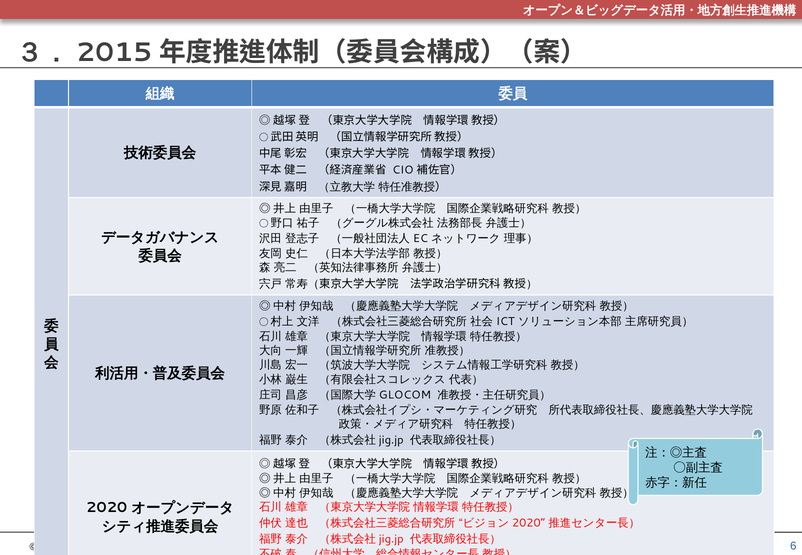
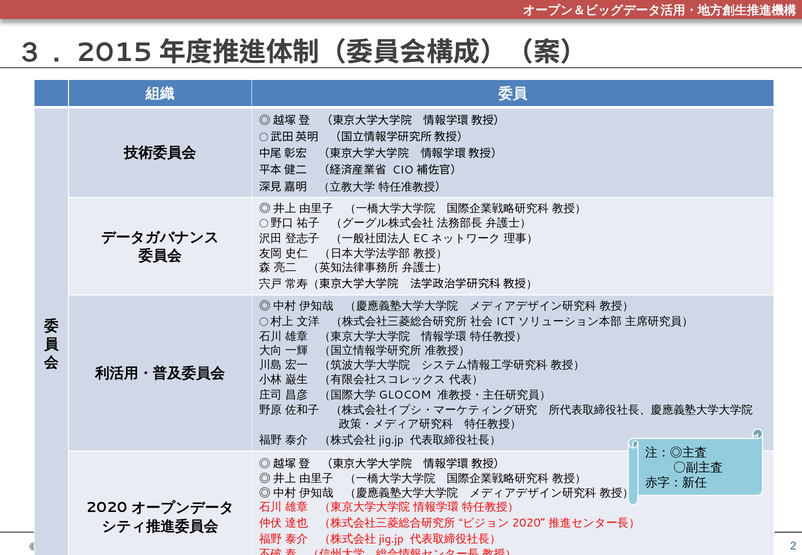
6: 6 -> 2
